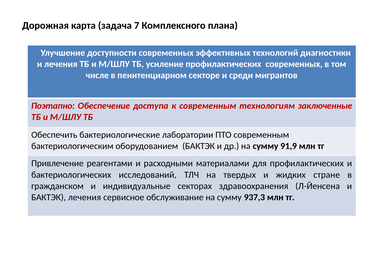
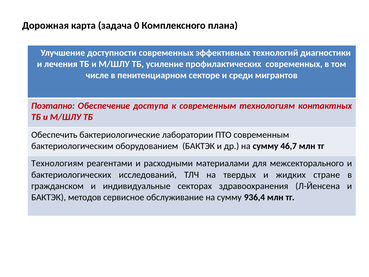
7: 7 -> 0
заключенные: заключенные -> контактных
91,9: 91,9 -> 46,7
Привлечение at (57, 163): Привлечение -> Технологиям
для профилактических: профилактических -> межсекторального
БАКТЭК лечения: лечения -> методов
937,3: 937,3 -> 936,4
